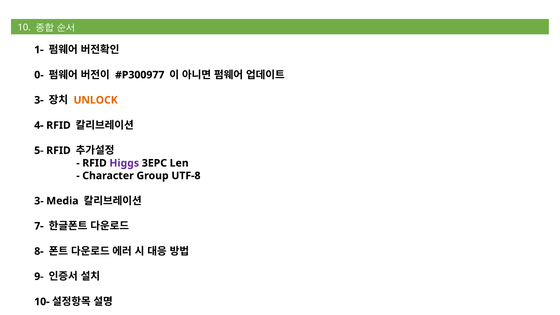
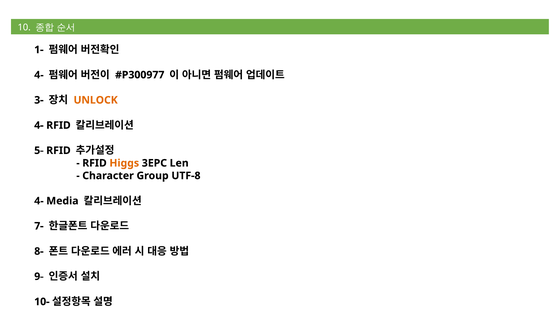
0- at (39, 75): 0- -> 4-
Higgs colour: purple -> orange
3- at (39, 201): 3- -> 4-
